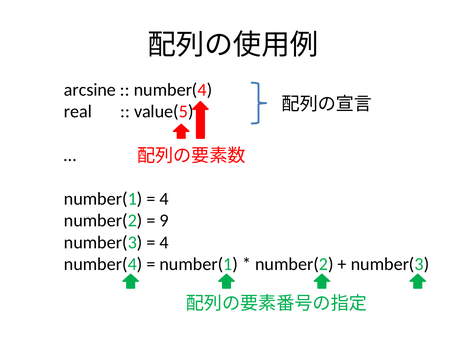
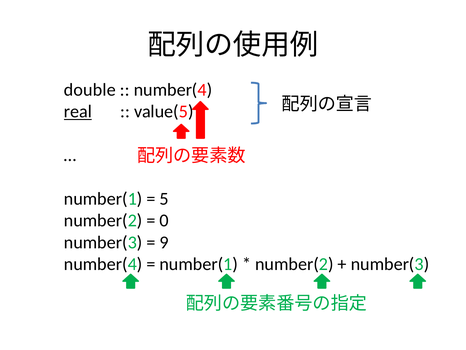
arcsine: arcsine -> double
real underline: none -> present
4 at (164, 198): 4 -> 5
9: 9 -> 0
4 at (164, 242): 4 -> 9
